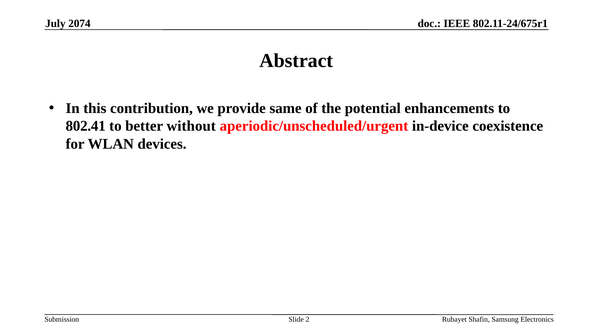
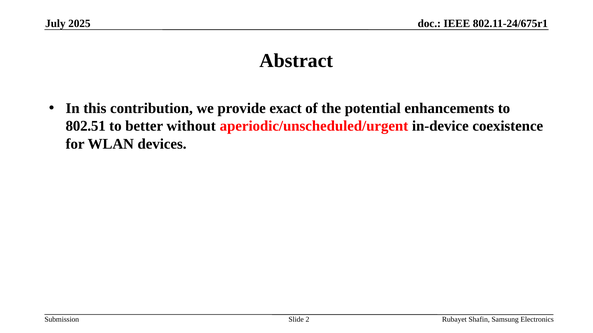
2074: 2074 -> 2025
same: same -> exact
802.41: 802.41 -> 802.51
